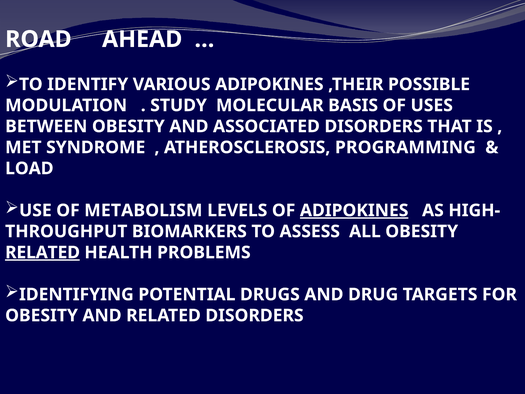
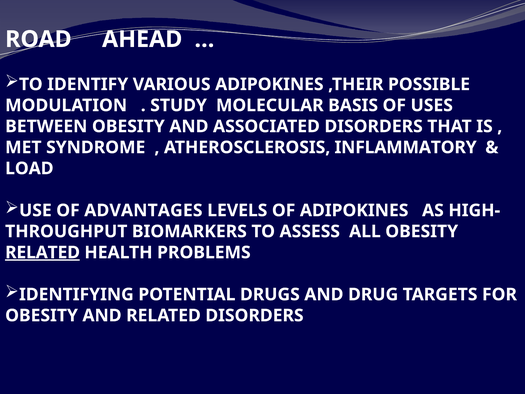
PROGRAMMING: PROGRAMMING -> INFLAMMATORY
METABOLISM: METABOLISM -> ADVANTAGES
ADIPOKINES at (354, 210) underline: present -> none
